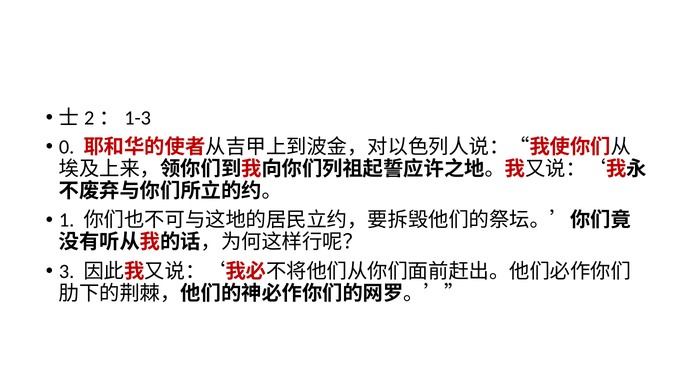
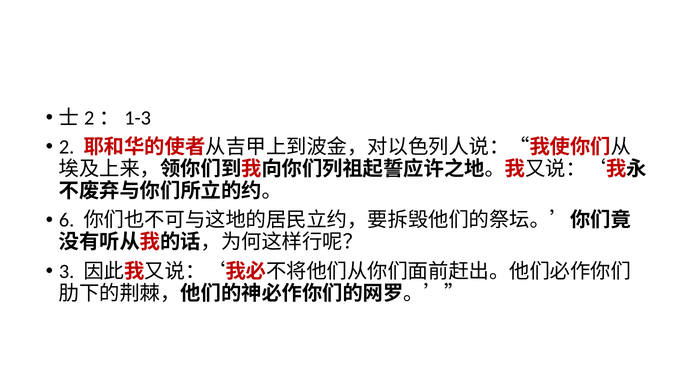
0: 0 -> 2
1: 1 -> 6
